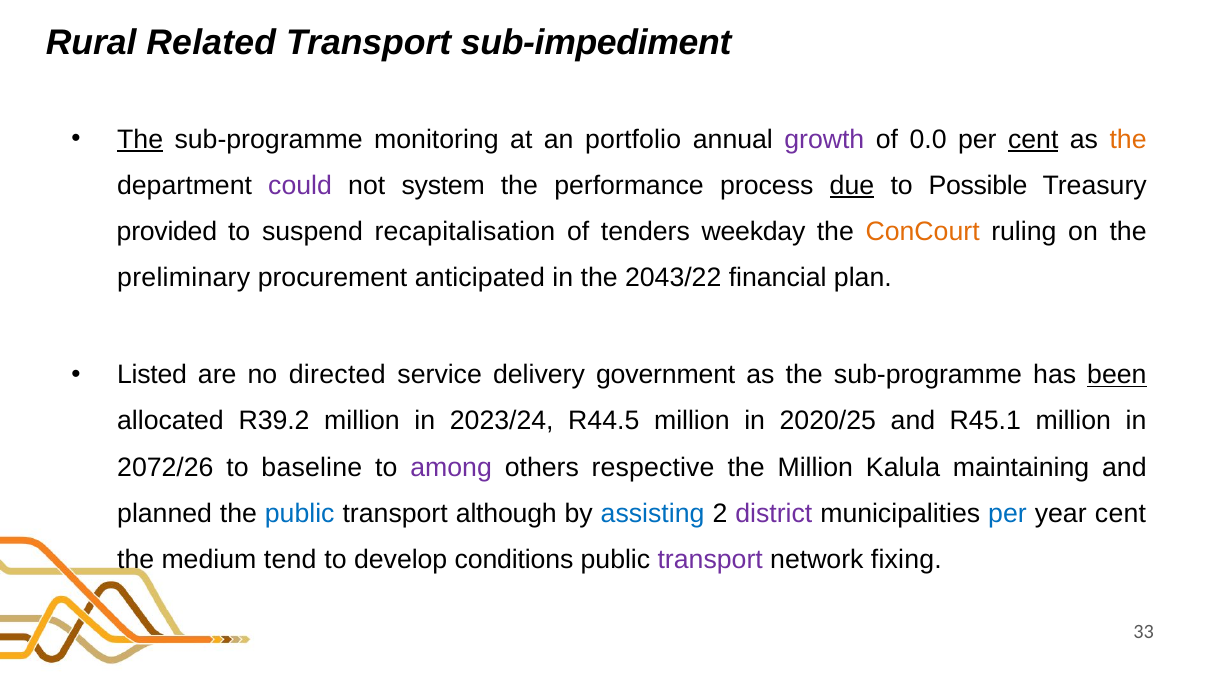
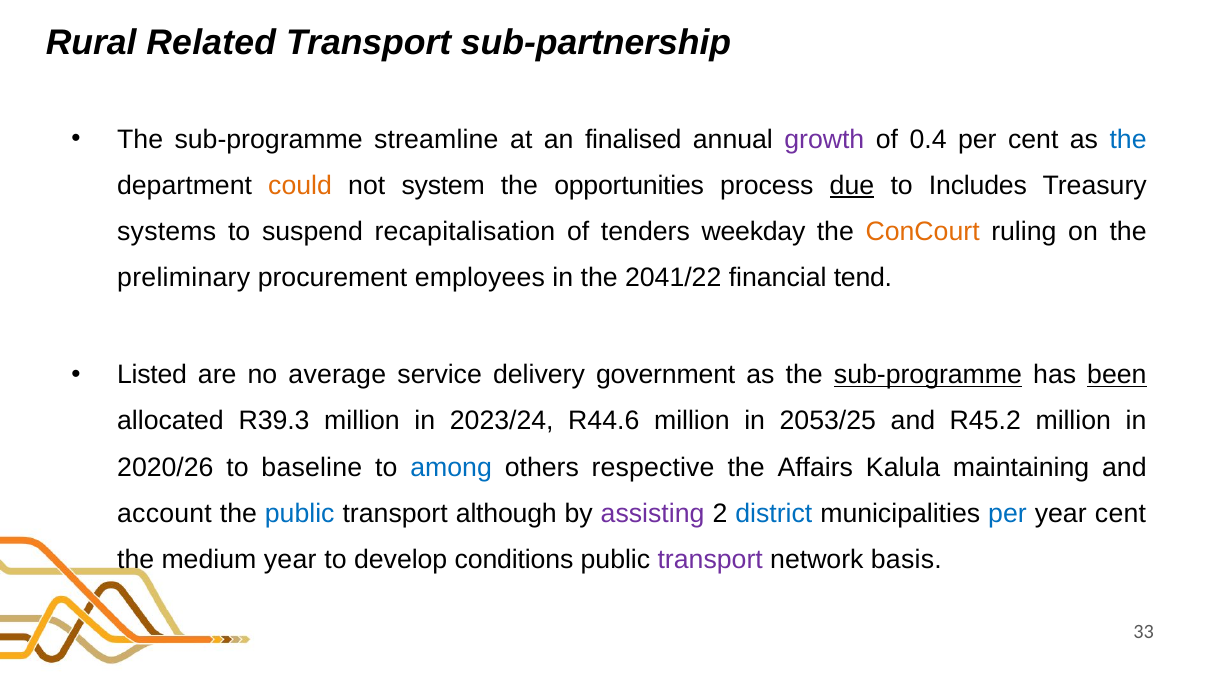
sub-impediment: sub-impediment -> sub-partnership
The at (140, 139) underline: present -> none
monitoring: monitoring -> streamline
portfolio: portfolio -> finalised
0.0: 0.0 -> 0.4
cent at (1033, 139) underline: present -> none
the at (1128, 139) colour: orange -> blue
could colour: purple -> orange
performance: performance -> opportunities
Possible: Possible -> Includes
provided: provided -> systems
anticipated: anticipated -> employees
2043/22: 2043/22 -> 2041/22
plan: plan -> tend
directed: directed -> average
sub-programme at (928, 375) underline: none -> present
R39.2: R39.2 -> R39.3
R44.5: R44.5 -> R44.6
2020/25: 2020/25 -> 2053/25
R45.1: R45.1 -> R45.2
2072/26: 2072/26 -> 2020/26
among colour: purple -> blue
the Million: Million -> Affairs
planned: planned -> account
assisting colour: blue -> purple
district colour: purple -> blue
medium tend: tend -> year
fixing: fixing -> basis
